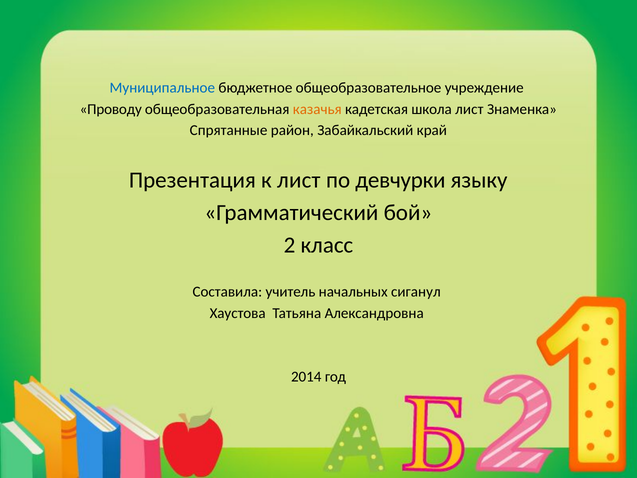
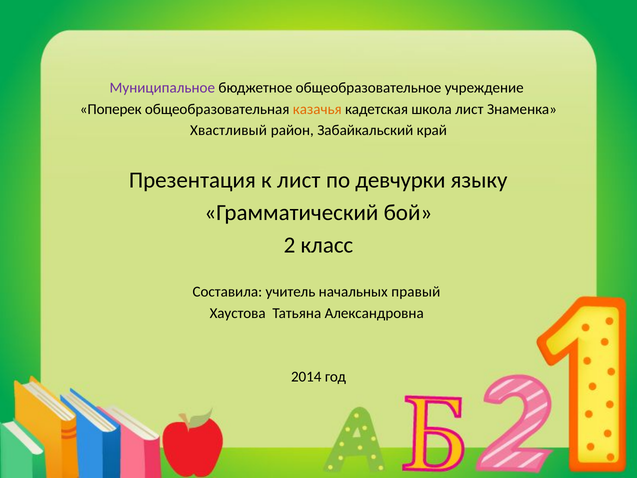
Муниципальное colour: blue -> purple
Проводу: Проводу -> Поперек
Спрятанные: Спрятанные -> Хвастливый
сиганул: сиганул -> правый
